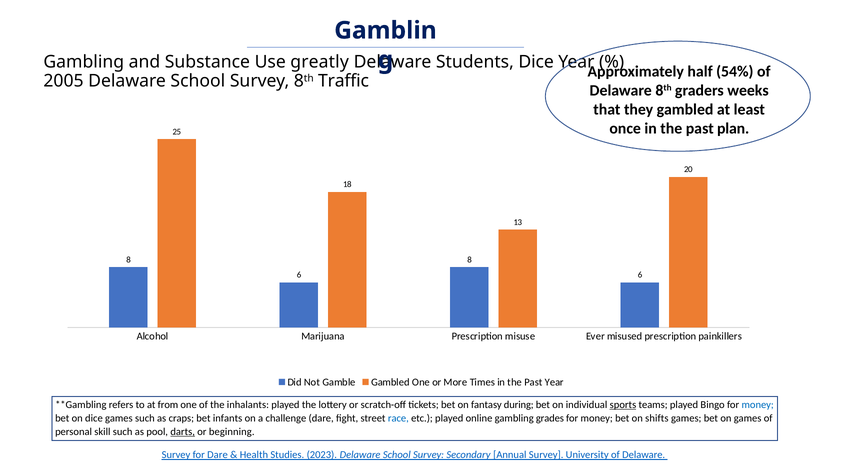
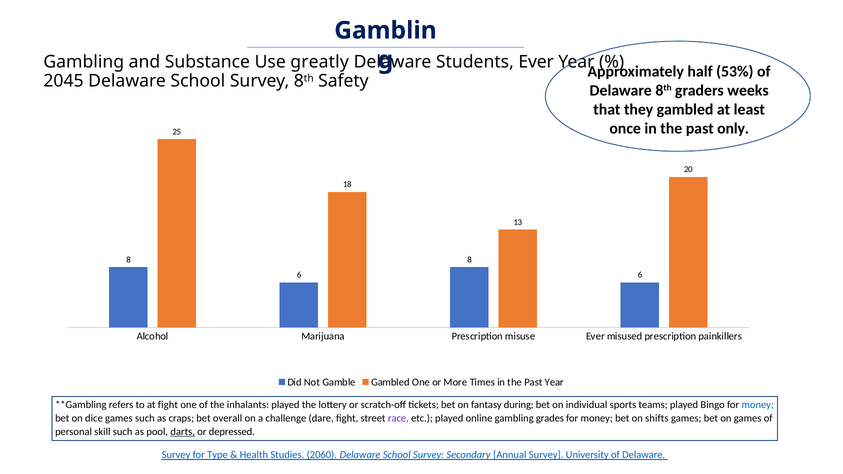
Students Dice: Dice -> Ever
54%: 54% -> 53%
2005: 2005 -> 2045
Traffic: Traffic -> Safety
plan: plan -> only
at from: from -> fight
sports underline: present -> none
infants: infants -> overall
race colour: blue -> purple
beginning: beginning -> depressed
for Dare: Dare -> Type
2023: 2023 -> 2060
